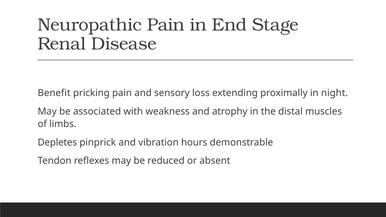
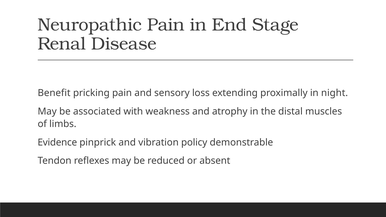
Depletes: Depletes -> Evidence
hours: hours -> policy
